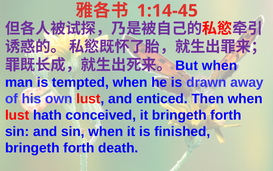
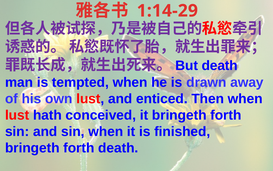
1:14-45: 1:14-45 -> 1:14-29
when at (220, 65): when -> death
